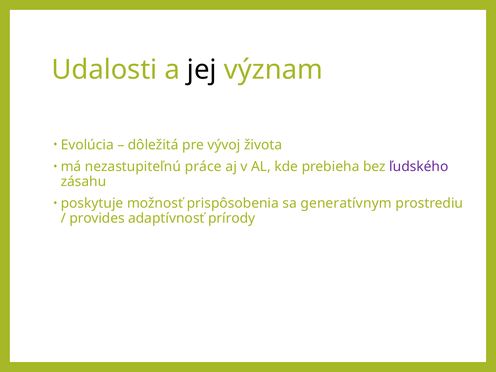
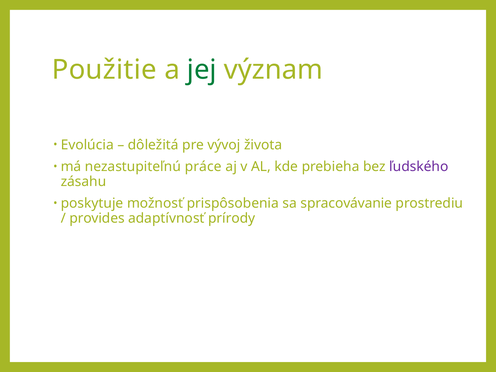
Udalosti: Udalosti -> Použitie
jej colour: black -> green
generatívnym: generatívnym -> spracovávanie
